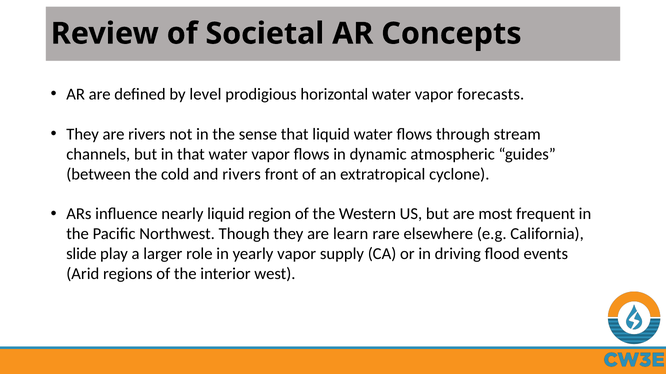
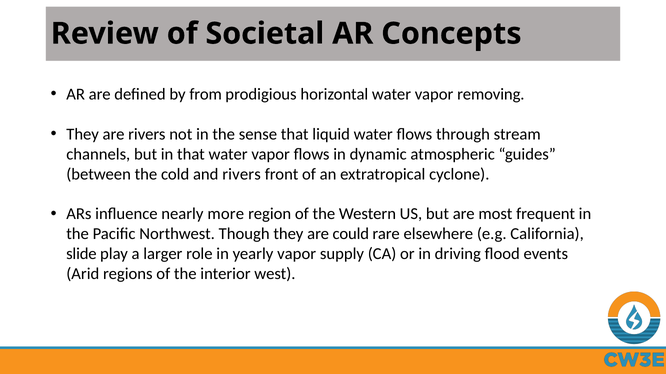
level: level -> from
forecasts: forecasts -> removing
nearly liquid: liquid -> more
learn: learn -> could
